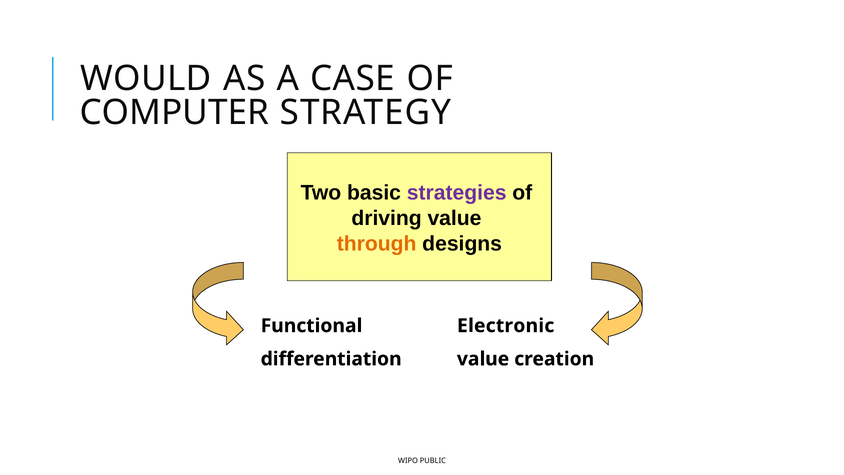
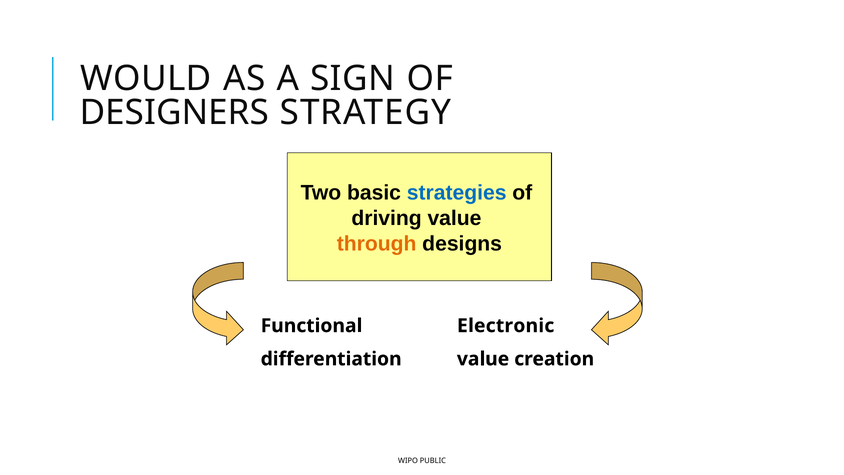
CASE: CASE -> SIGN
COMPUTER: COMPUTER -> DESIGNERS
strategies colour: purple -> blue
